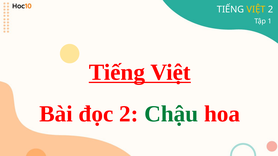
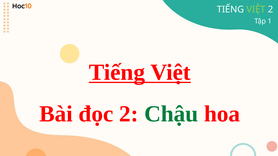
VIỆT at (256, 10) colour: yellow -> light green
